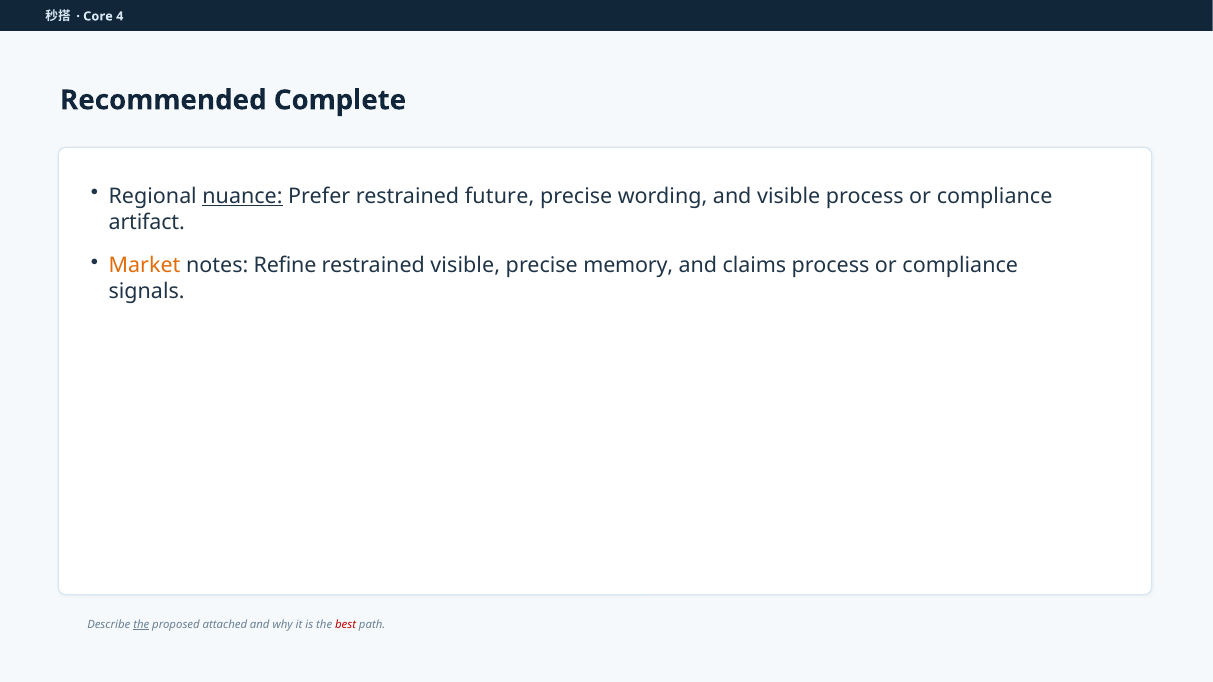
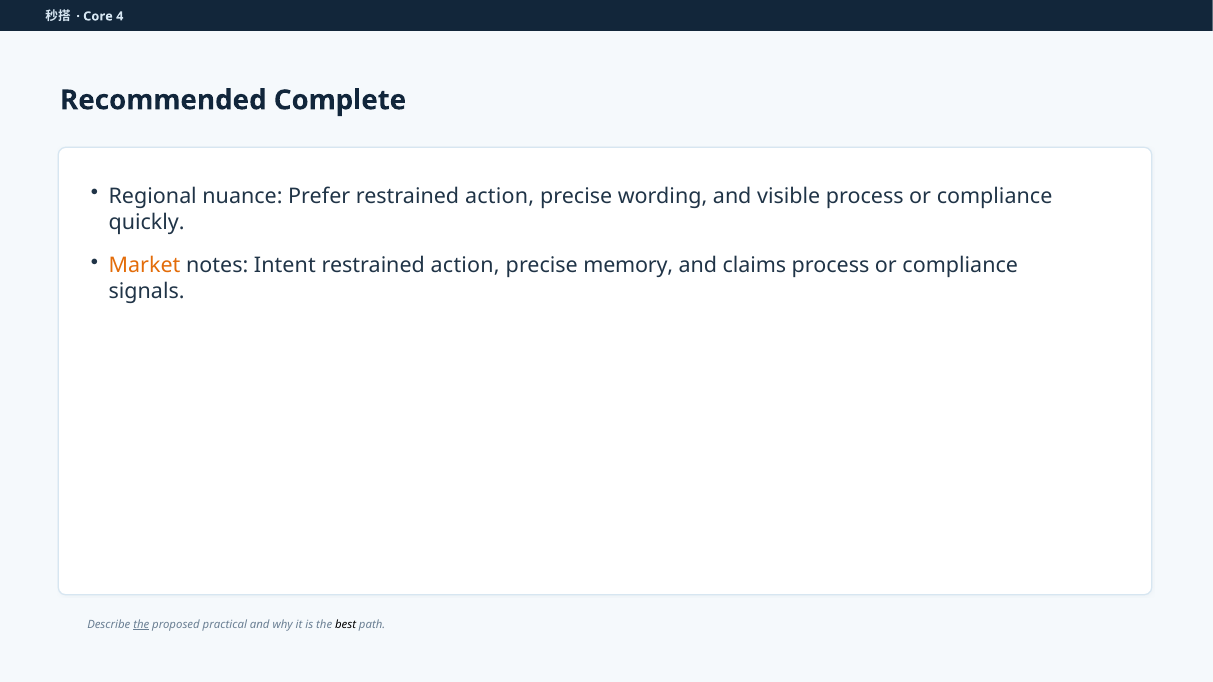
nuance underline: present -> none
Prefer restrained future: future -> action
artifact: artifact -> quickly
Refine: Refine -> Intent
visible at (465, 266): visible -> action
attached: attached -> practical
best colour: red -> black
